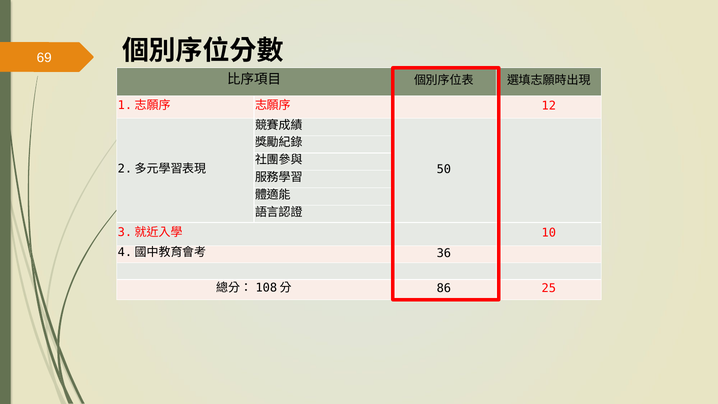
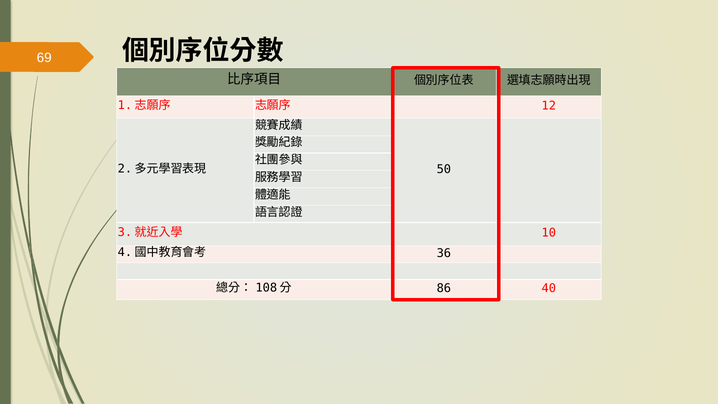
25: 25 -> 40
